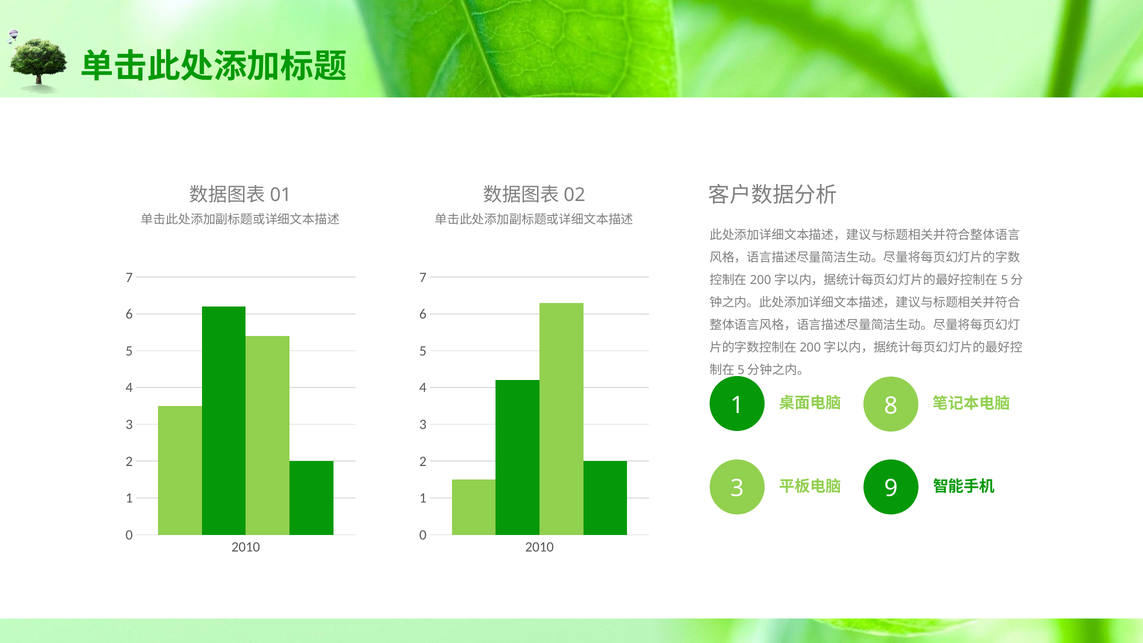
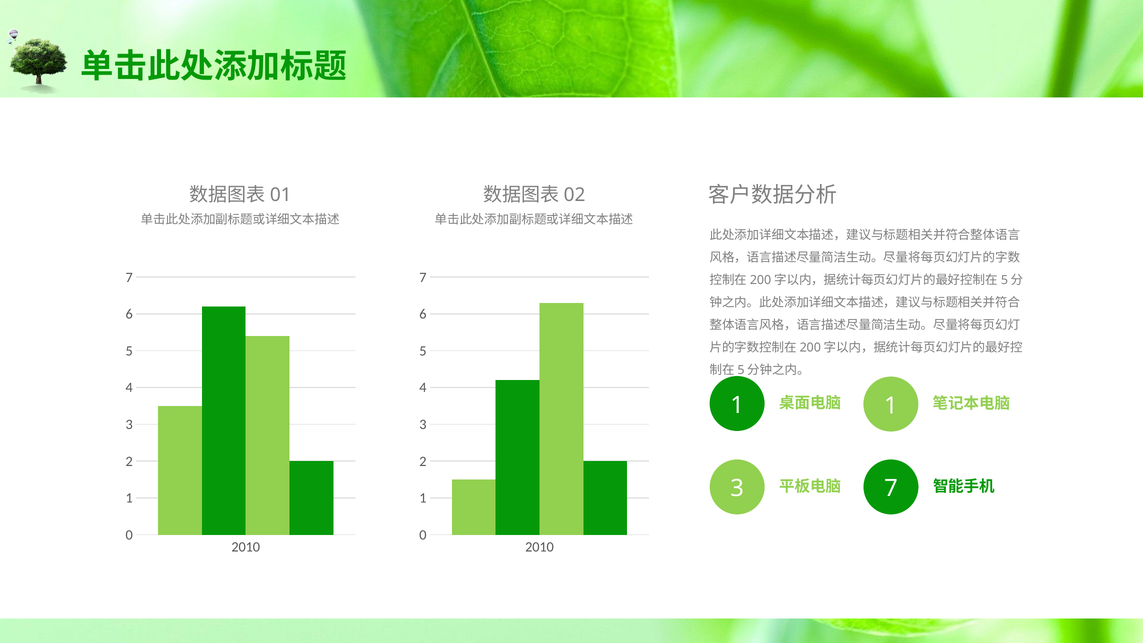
8 at (891, 406): 8 -> 1
9 at (891, 489): 9 -> 7
